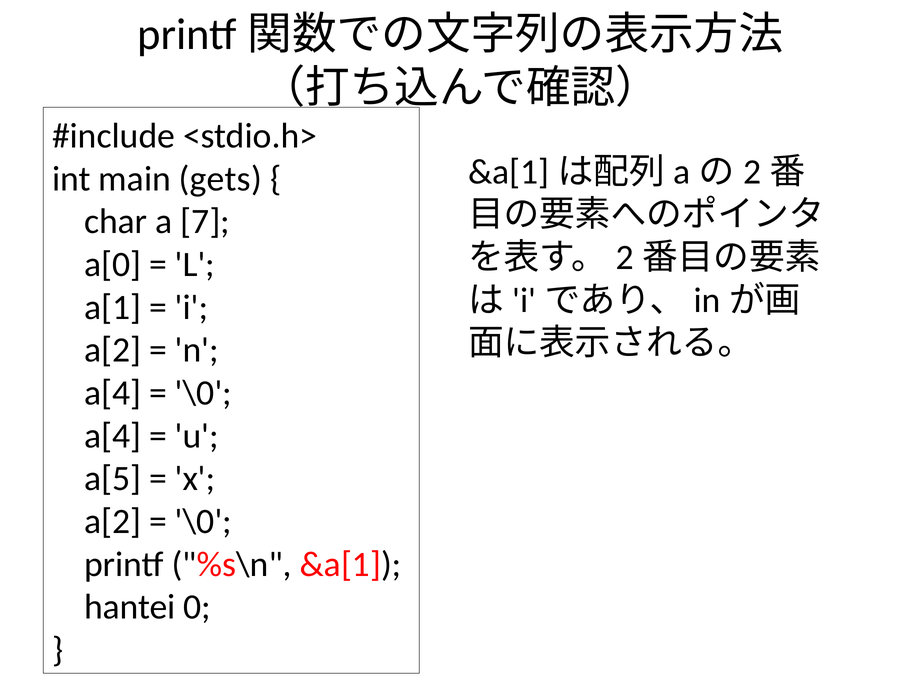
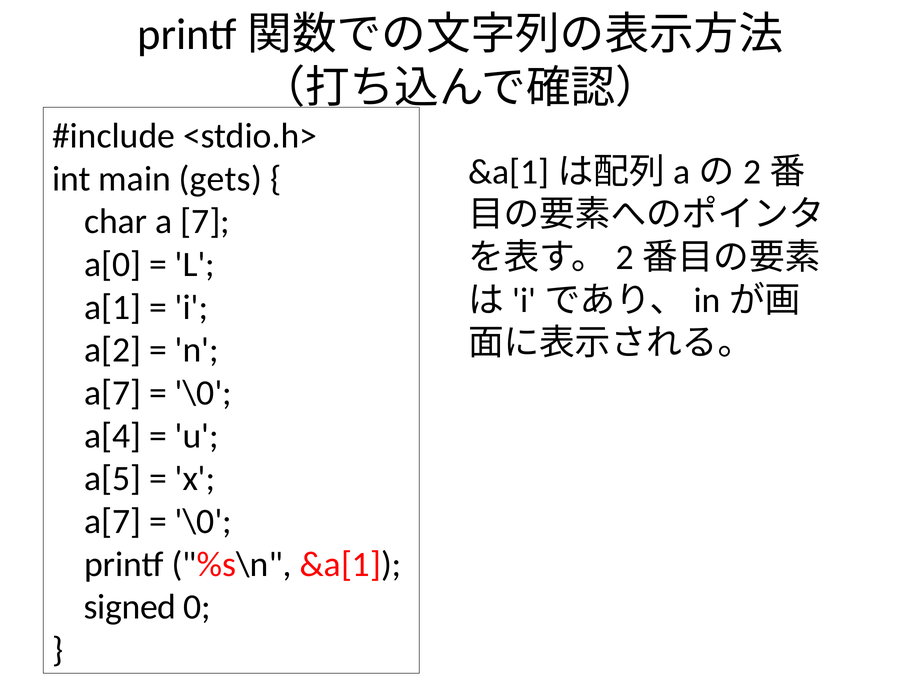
a[4 at (113, 393): a[4 -> a[7
a[2 at (113, 522): a[2 -> a[7
hantei: hantei -> signed
